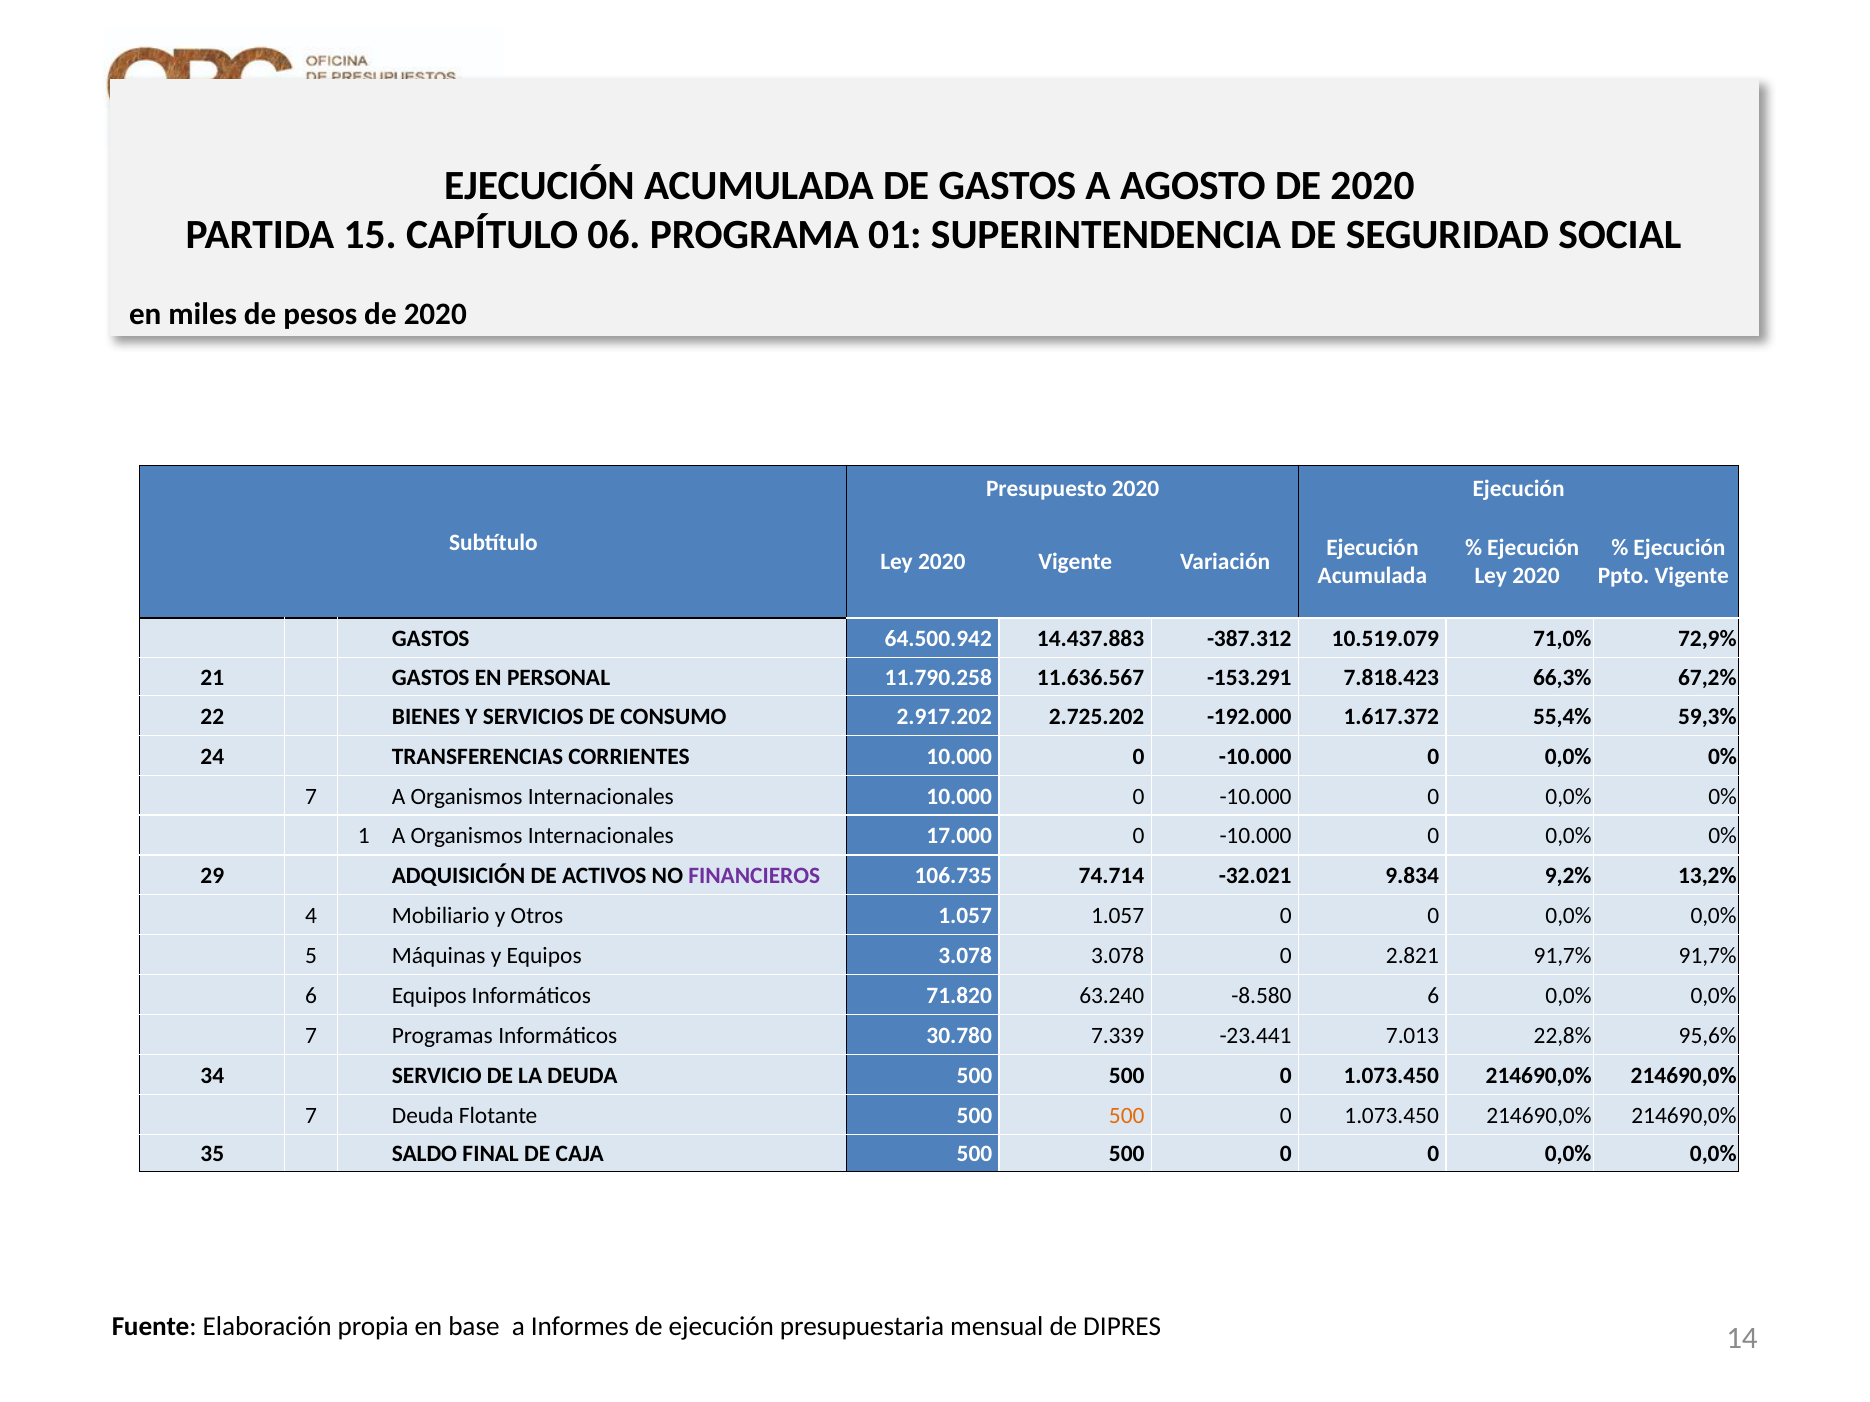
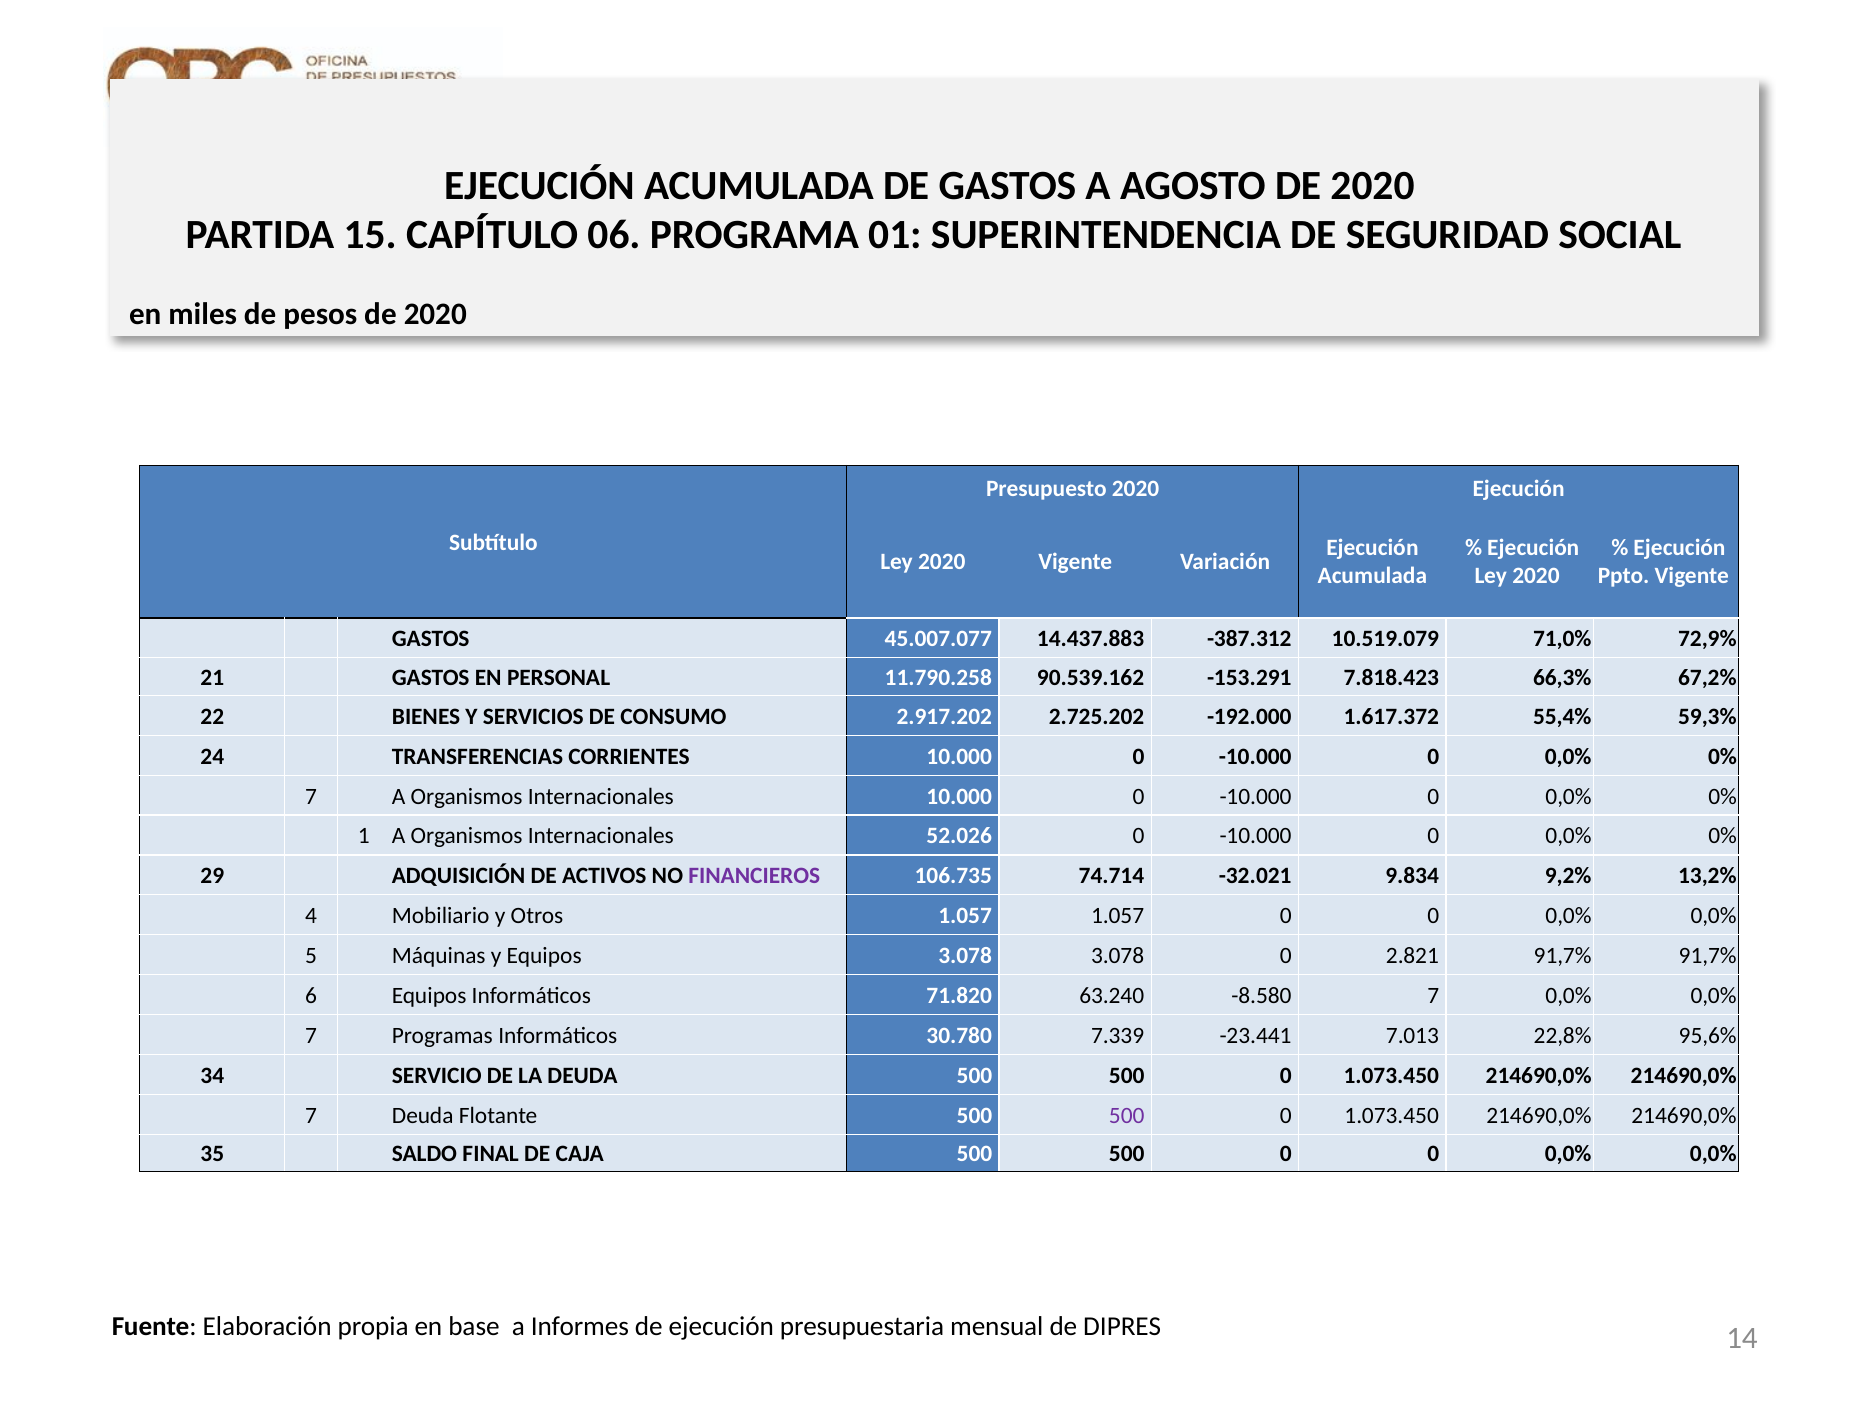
64.500.942: 64.500.942 -> 45.007.077
11.636.567: 11.636.567 -> 90.539.162
17.000: 17.000 -> 52.026
-8.580 6: 6 -> 7
500 at (1127, 1116) colour: orange -> purple
